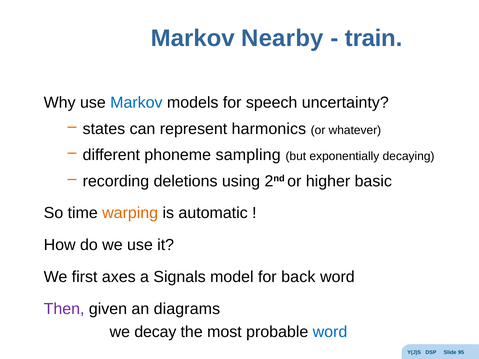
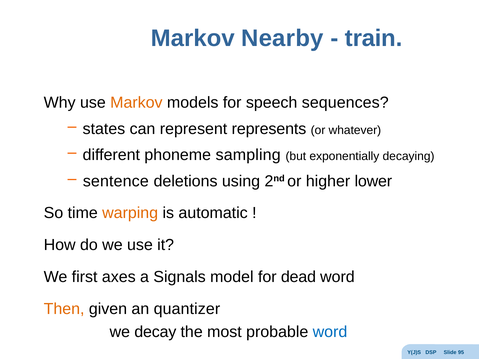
Markov at (136, 103) colour: blue -> orange
uncertainty: uncertainty -> sequences
harmonics: harmonics -> represents
recording: recording -> sentence
basic: basic -> lower
back: back -> dead
Then colour: purple -> orange
diagrams: diagrams -> quantizer
